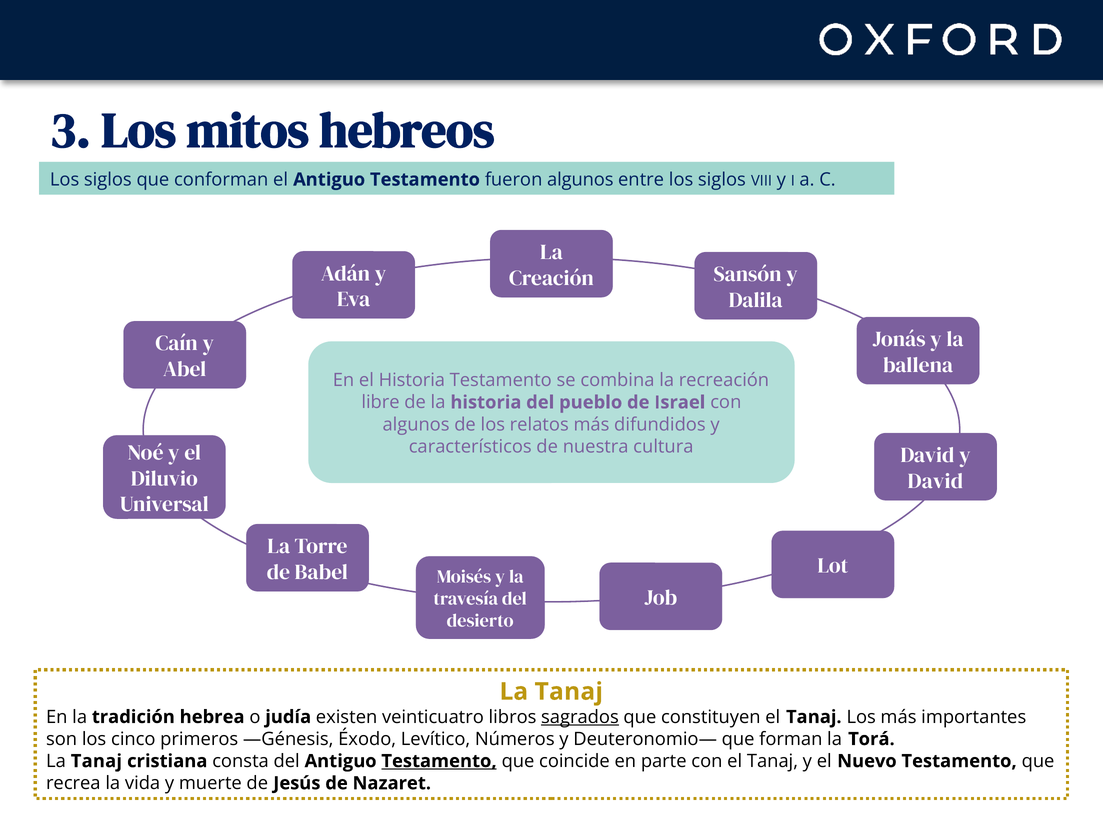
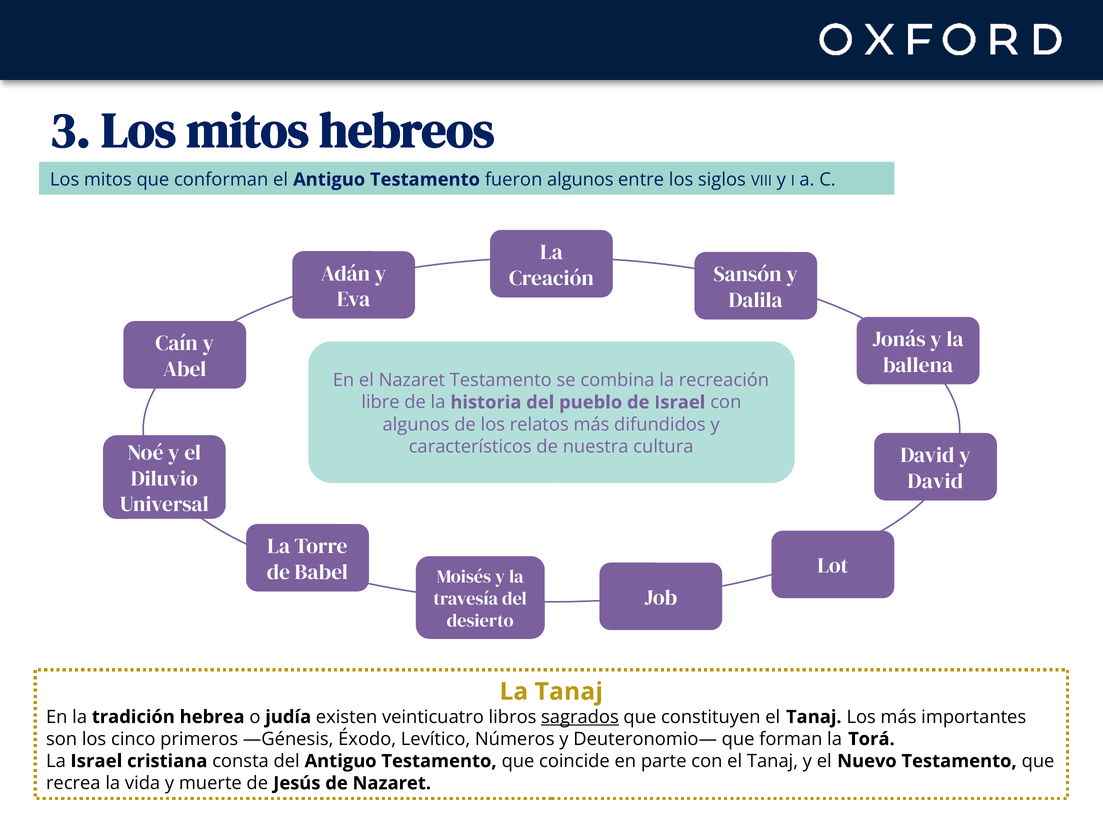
siglos at (108, 179): siglos -> mitos
el Historia: Historia -> Nazaret
Tanaj at (96, 760): Tanaj -> Israel
Testamento at (439, 760) underline: present -> none
